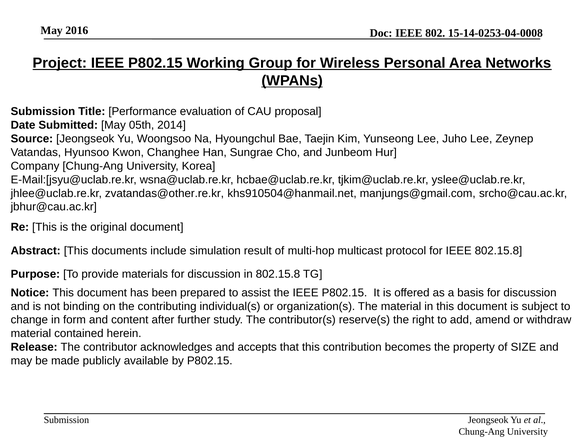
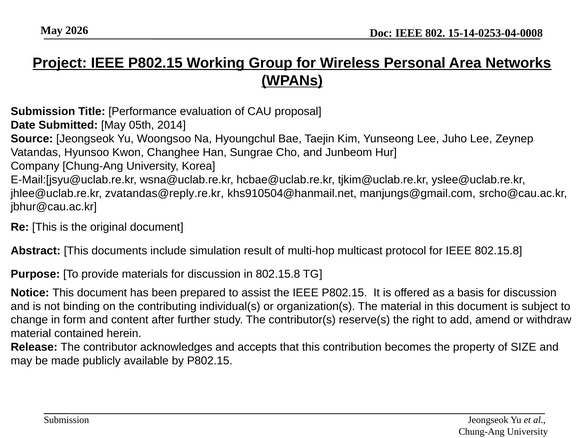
2016: 2016 -> 2026
zvatandas@other.re.kr: zvatandas@other.re.kr -> zvatandas@reply.re.kr
